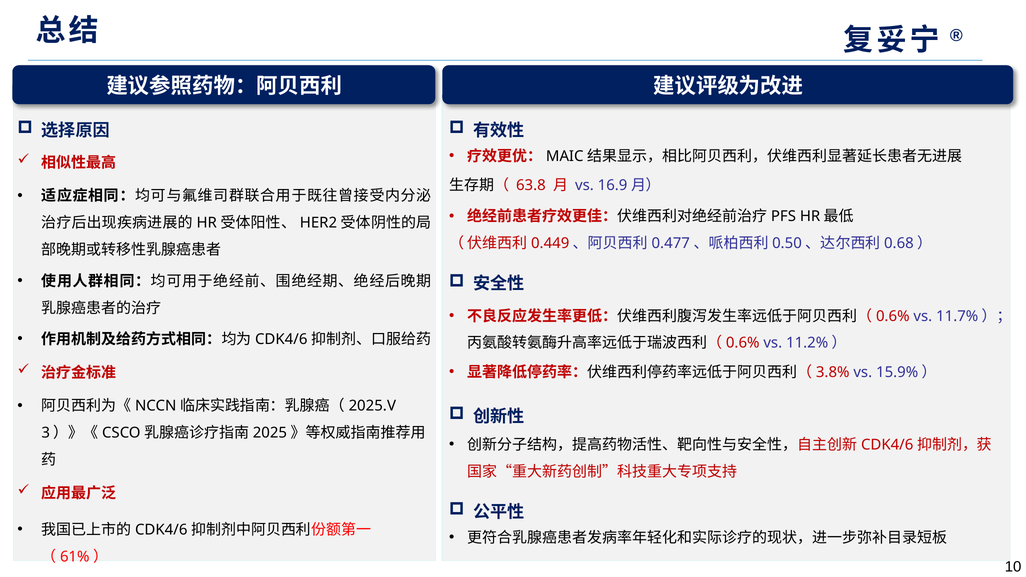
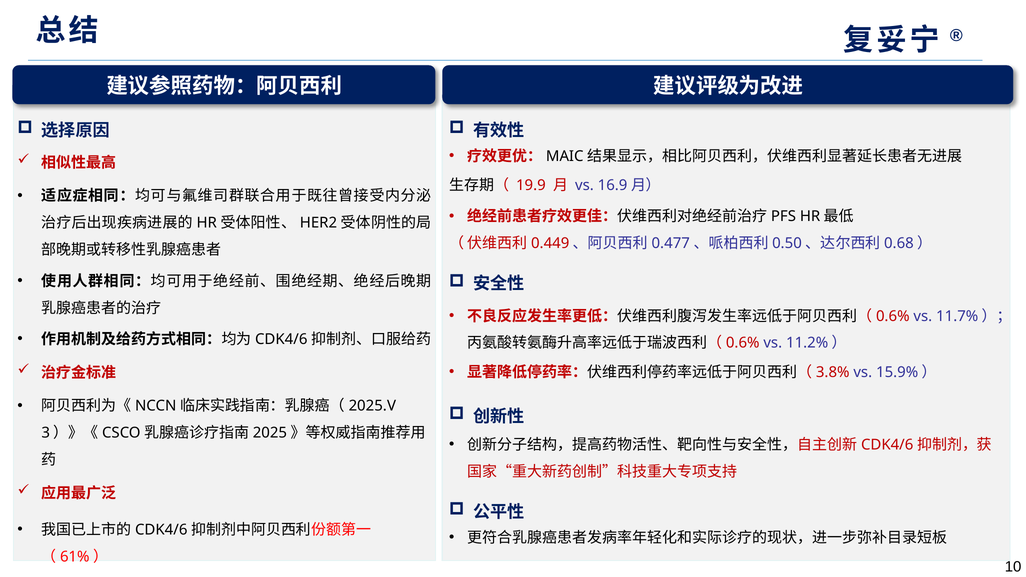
63.8: 63.8 -> 19.9
